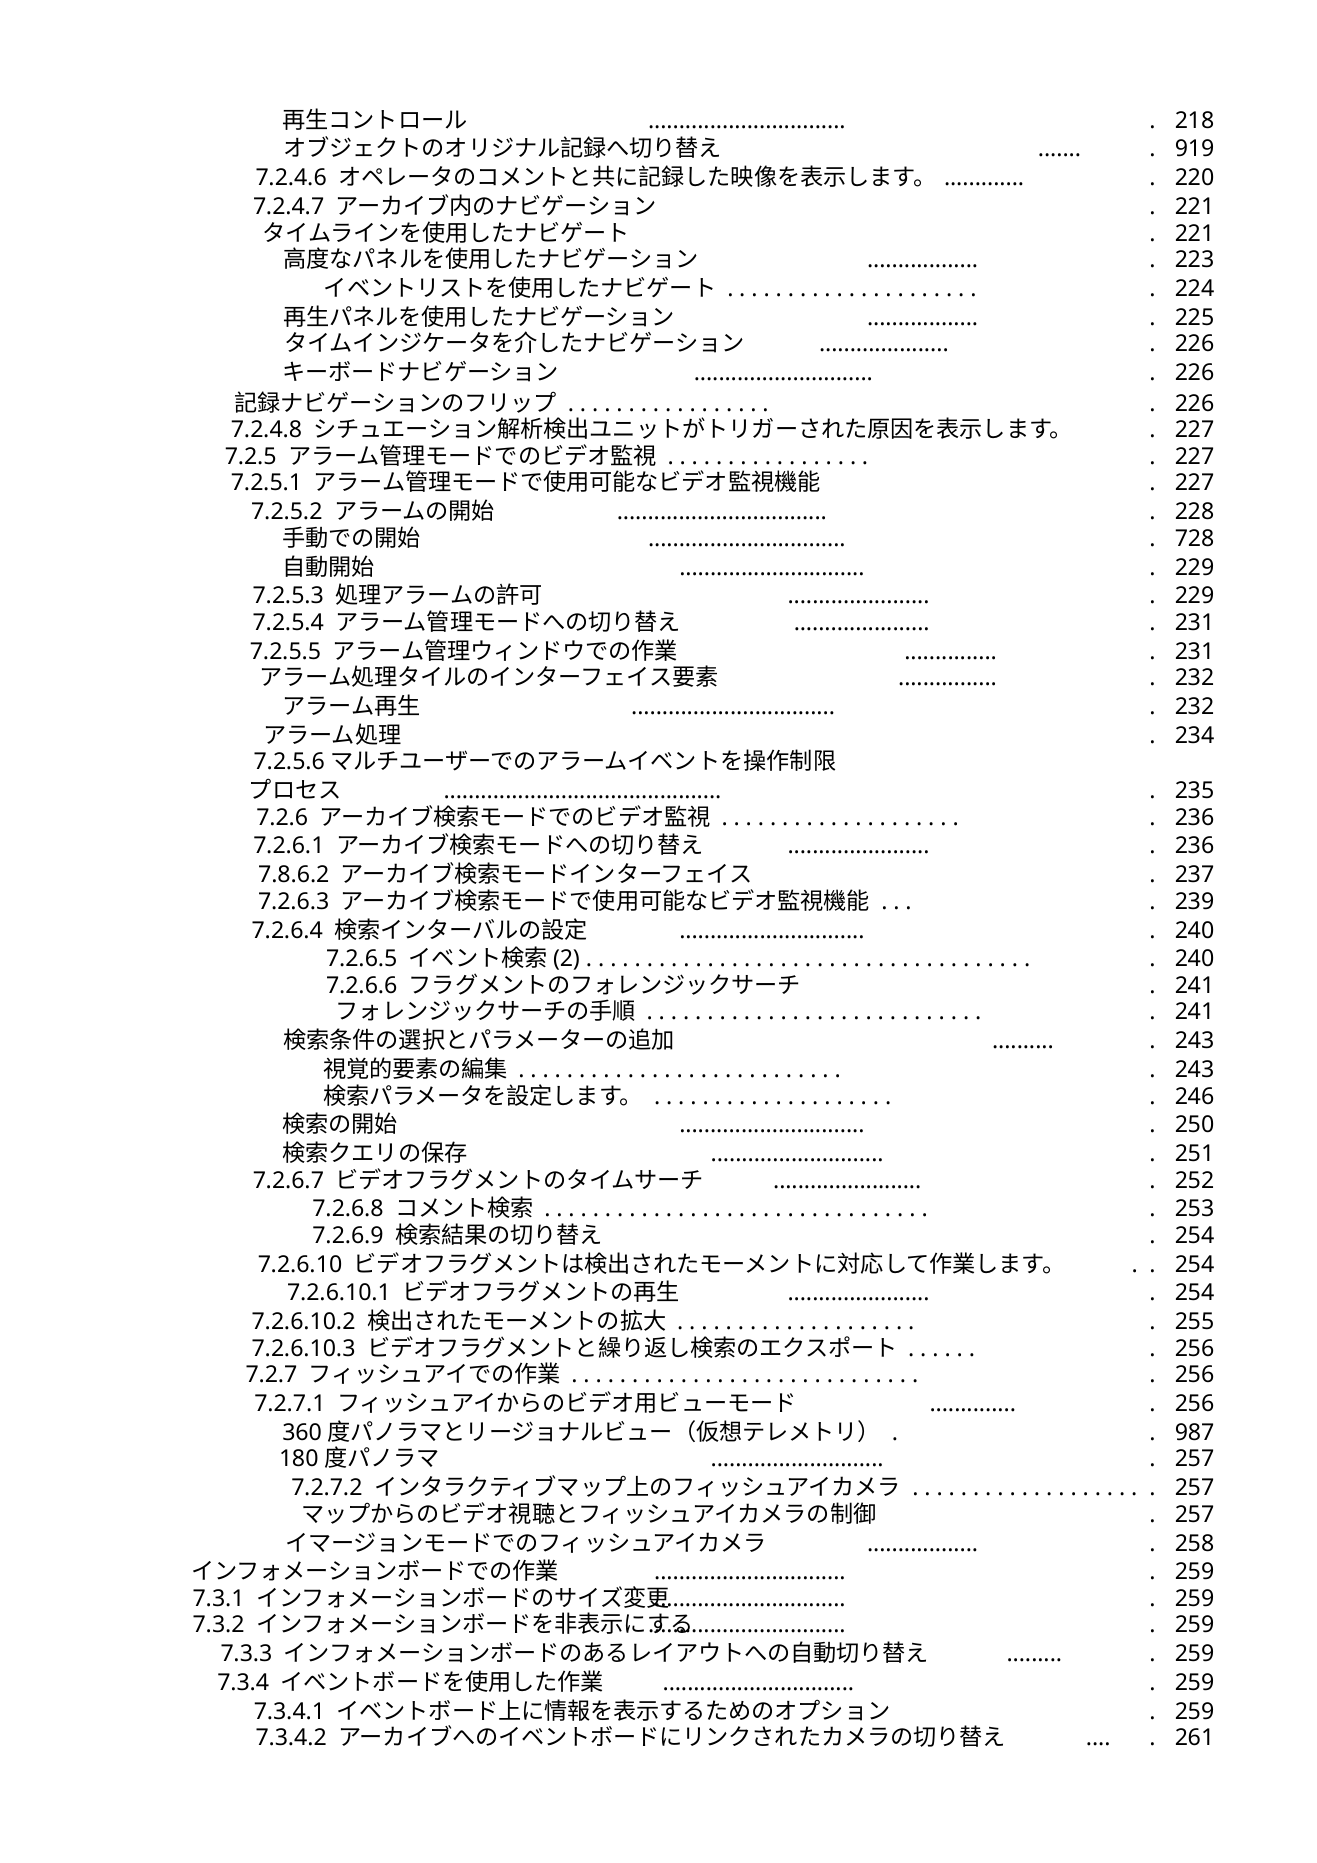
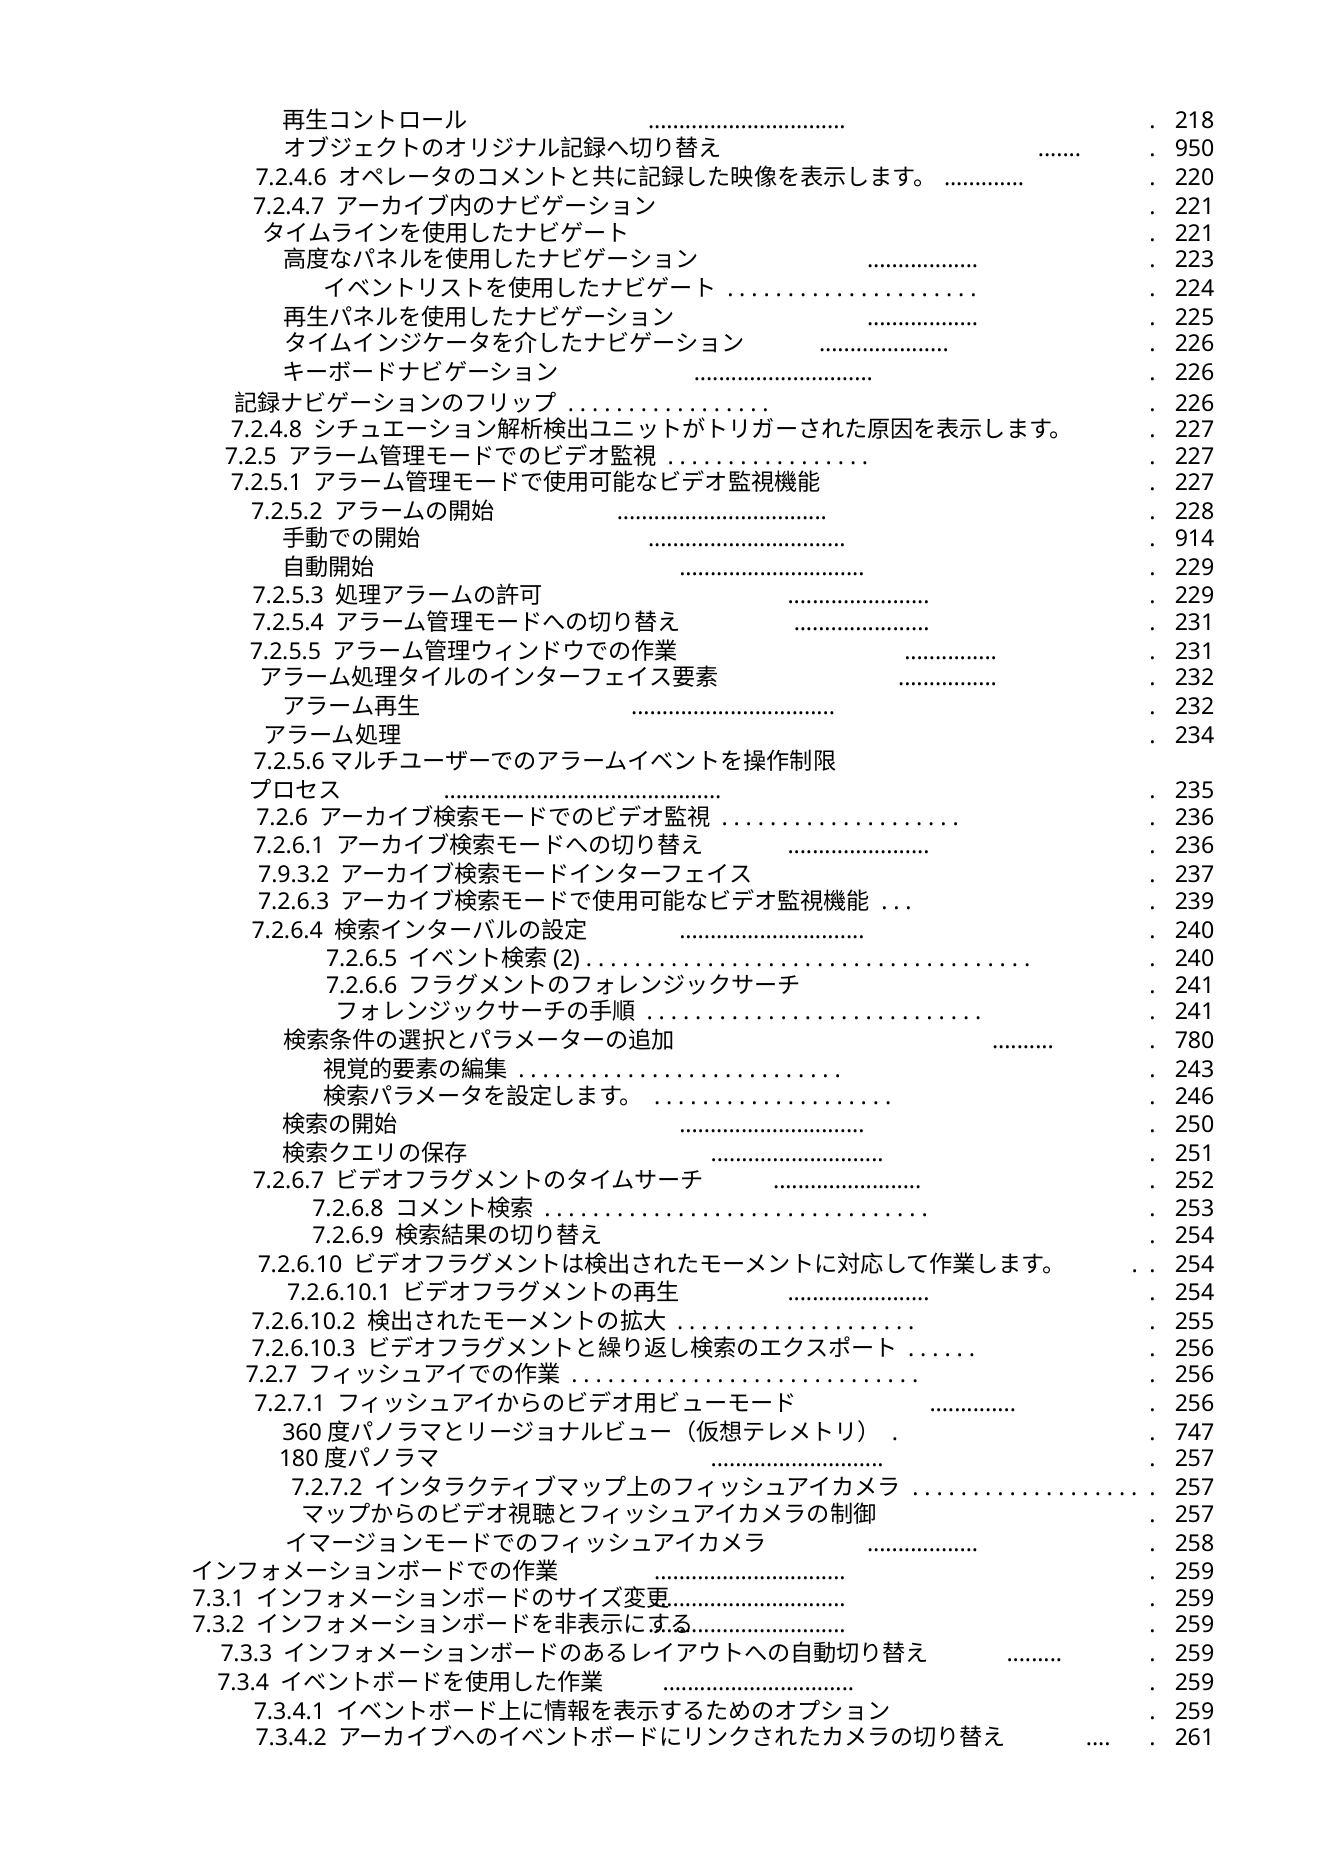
919: 919 -> 950
728: 728 -> 914
7.8.6.2: 7.8.6.2 -> 7.9.3.2
243 at (1195, 1041): 243 -> 780
987: 987 -> 747
